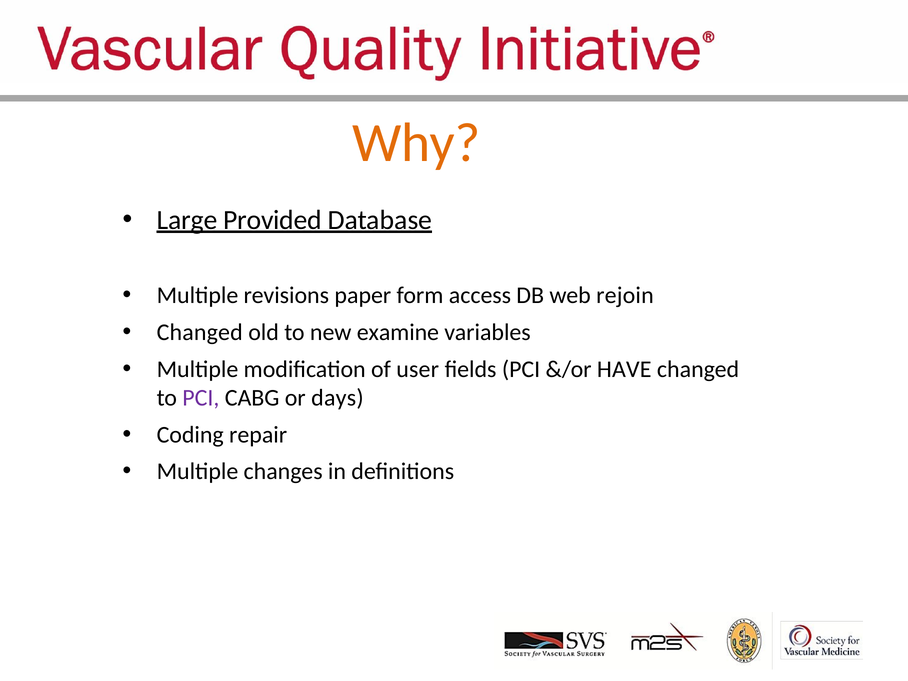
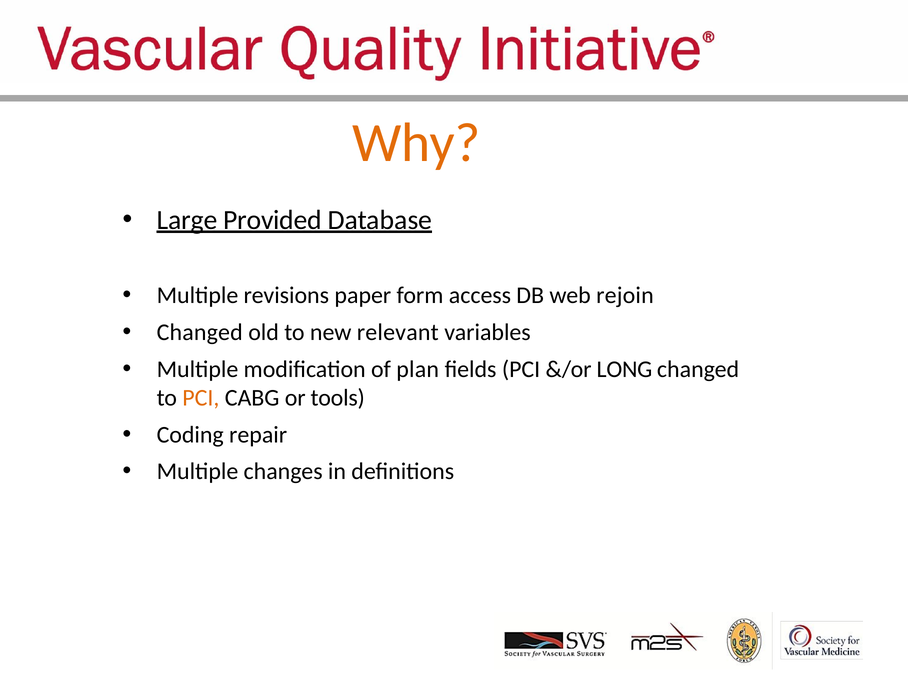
examine: examine -> relevant
user: user -> plan
HAVE: HAVE -> LONG
PCI at (201, 398) colour: purple -> orange
days: days -> tools
